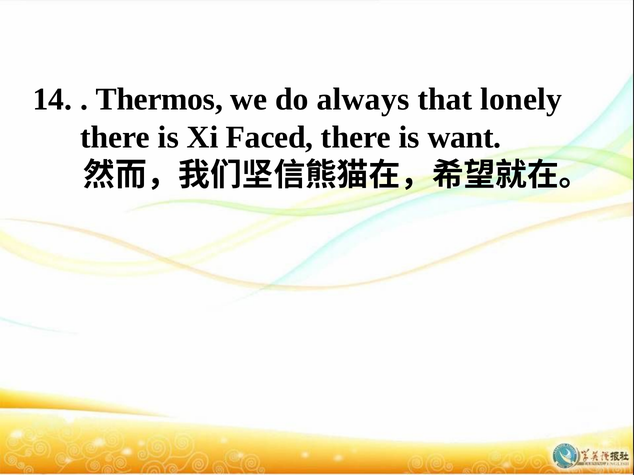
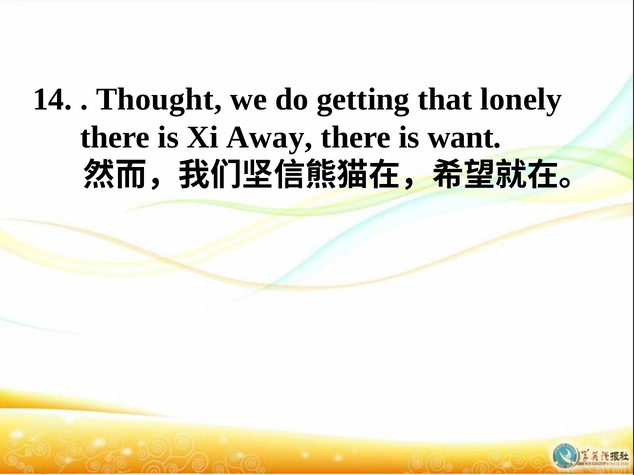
Thermos: Thermos -> Thought
always: always -> getting
Faced: Faced -> Away
